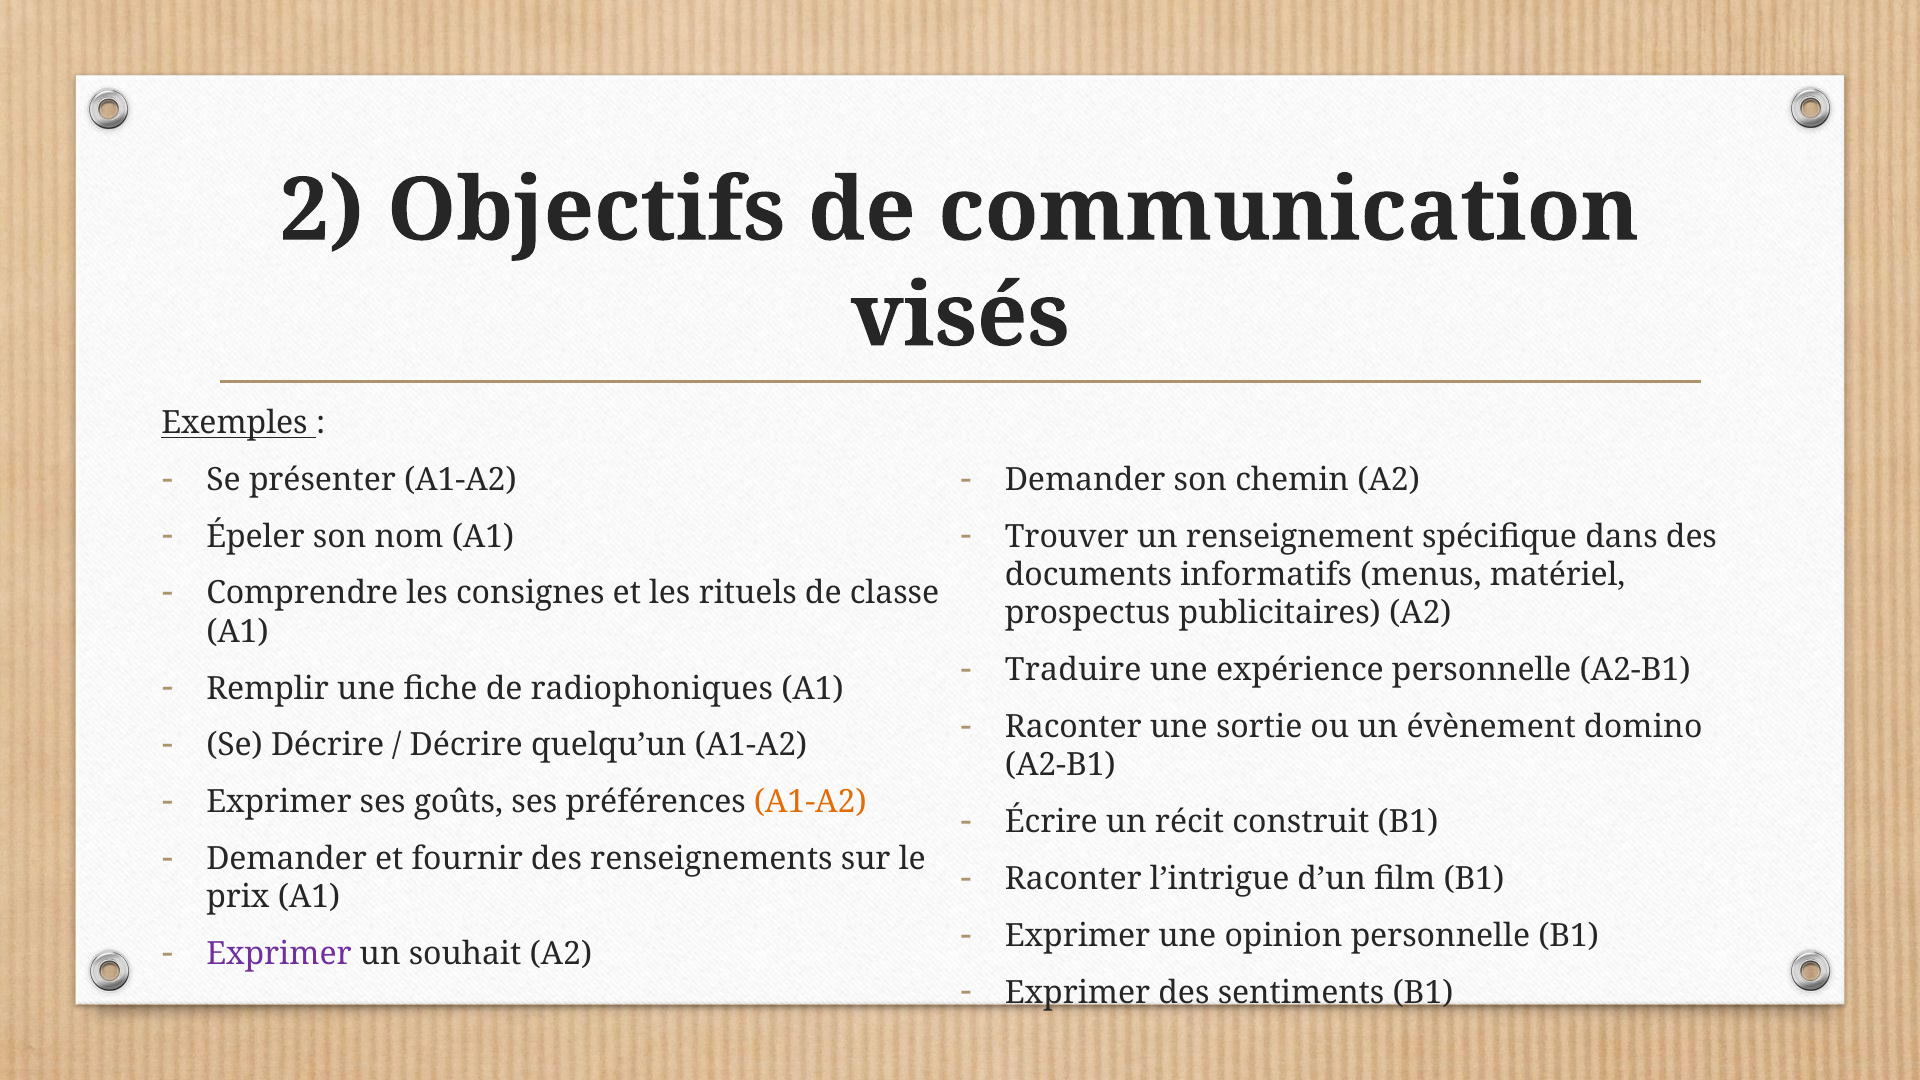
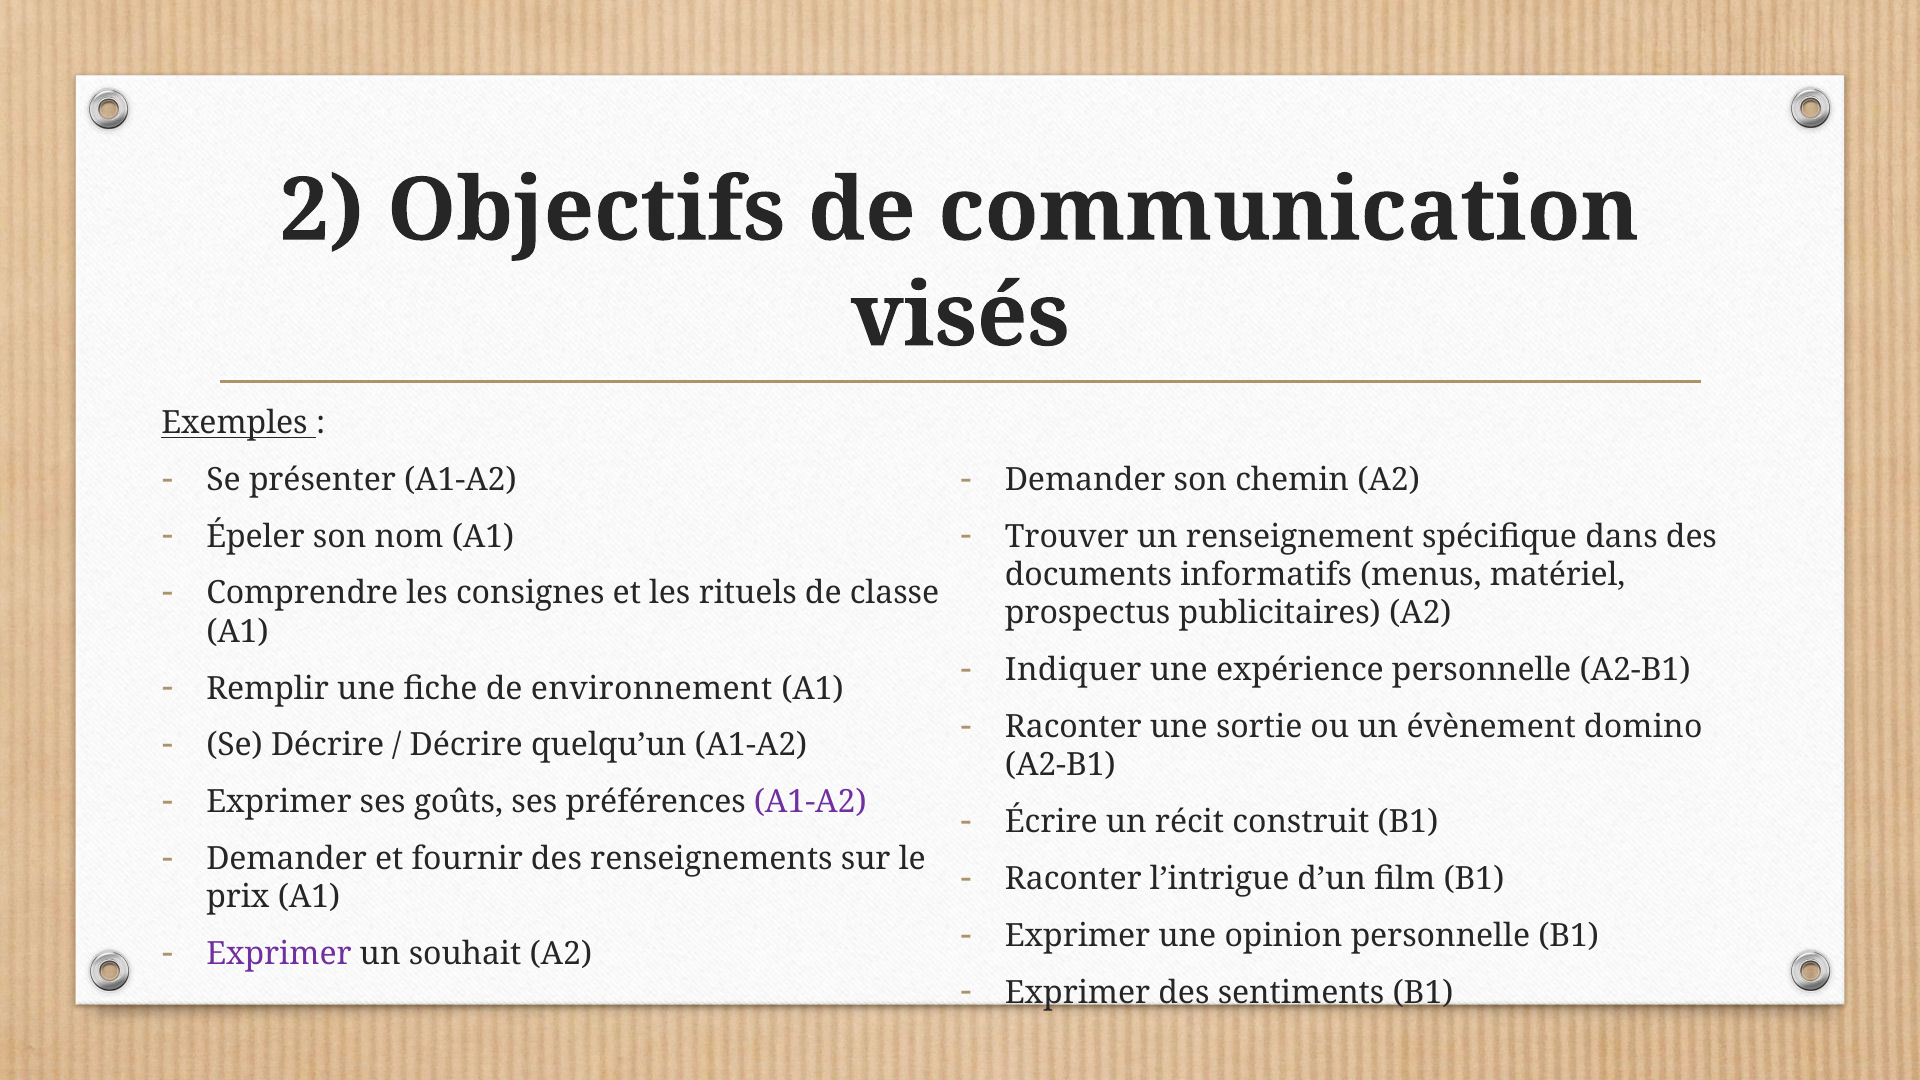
Traduire: Traduire -> Indiquer
radiophoniques: radiophoniques -> environnement
A1-A2 at (810, 802) colour: orange -> purple
